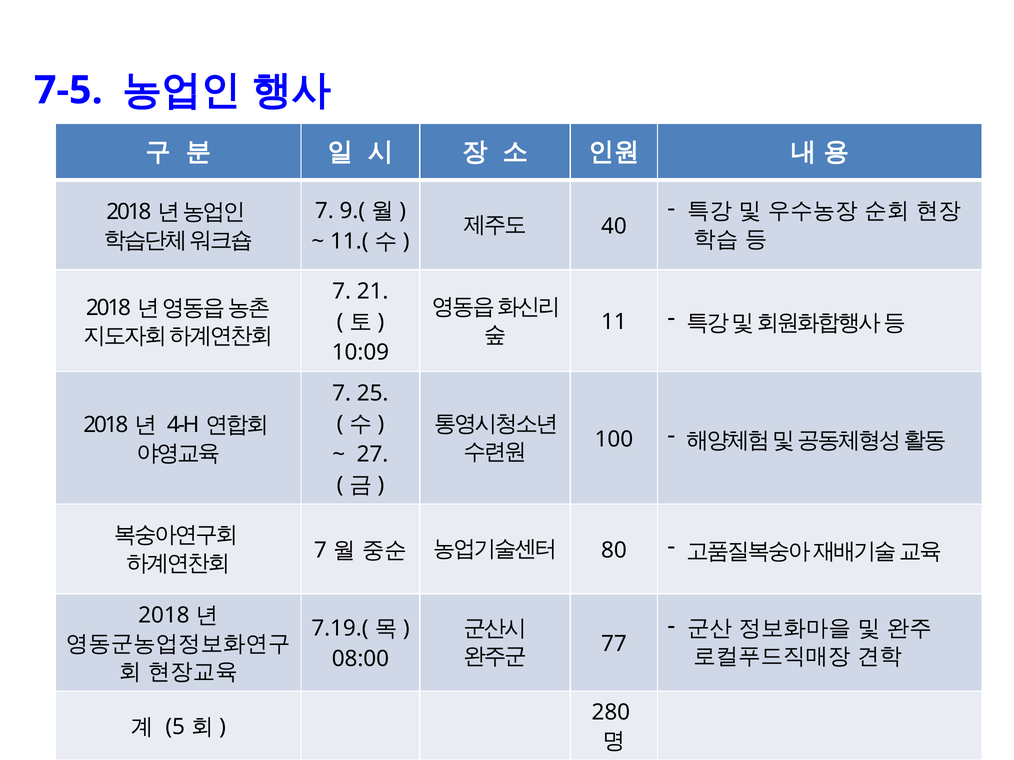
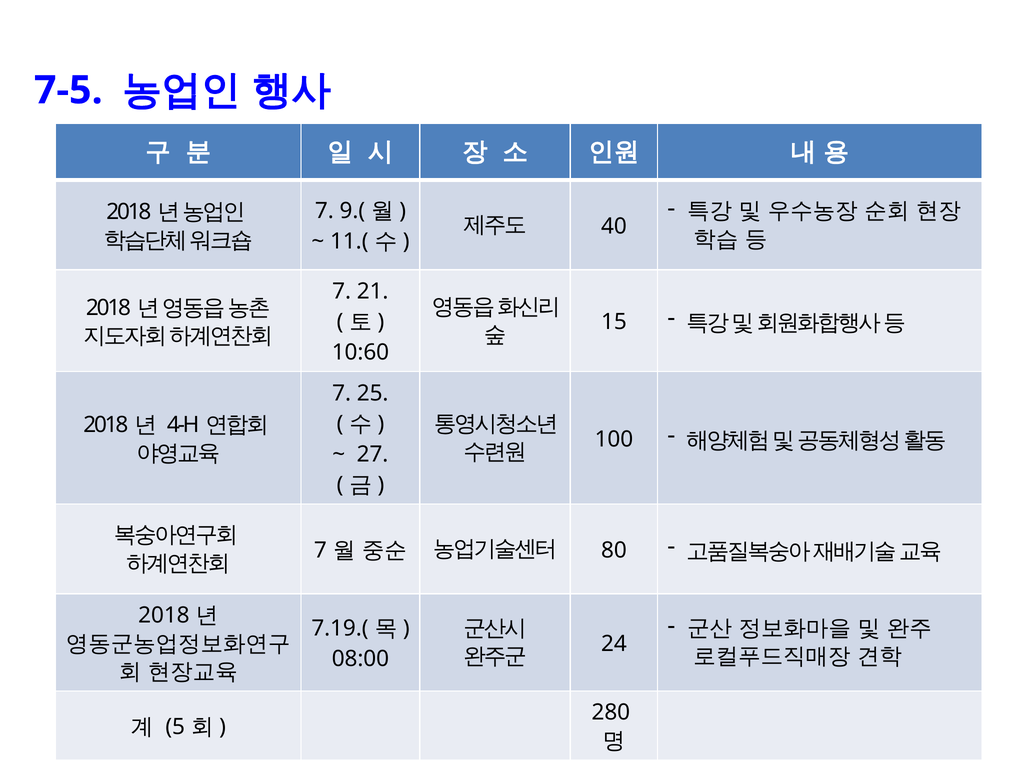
11: 11 -> 15
10:09: 10:09 -> 10:60
77: 77 -> 24
